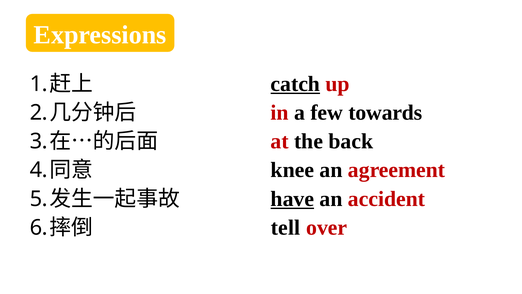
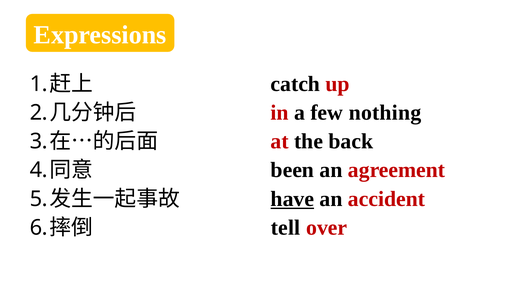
catch underline: present -> none
towards: towards -> nothing
knee: knee -> been
